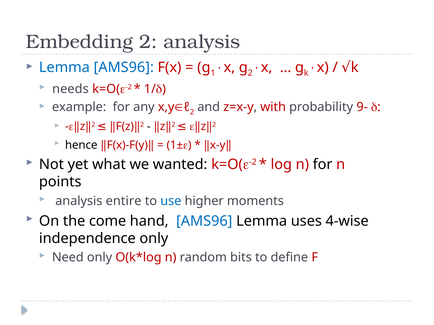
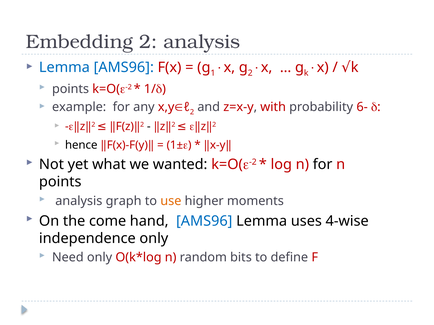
needs at (70, 89): needs -> points
9-: 9- -> 6-
entire: entire -> graph
use colour: blue -> orange
